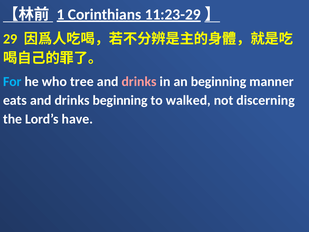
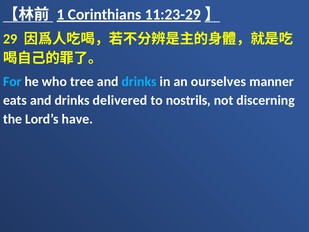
drinks at (139, 82) colour: pink -> light blue
an beginning: beginning -> ourselves
drinks beginning: beginning -> delivered
walked: walked -> nostrils
